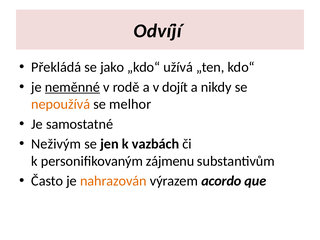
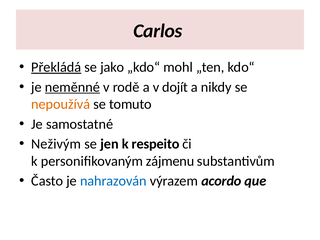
Odvíjí: Odvíjí -> Carlos
Překládá underline: none -> present
užívá: užívá -> mohl
melhor: melhor -> tomuto
vazbách: vazbách -> respeito
nahrazován colour: orange -> blue
